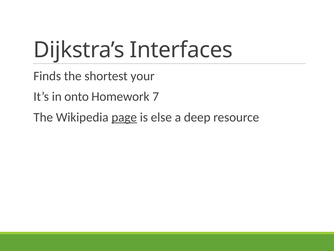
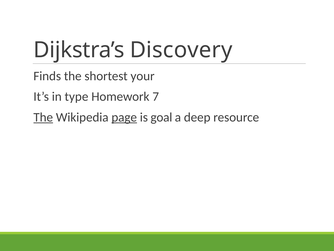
Interfaces: Interfaces -> Discovery
onto: onto -> type
The at (43, 117) underline: none -> present
else: else -> goal
